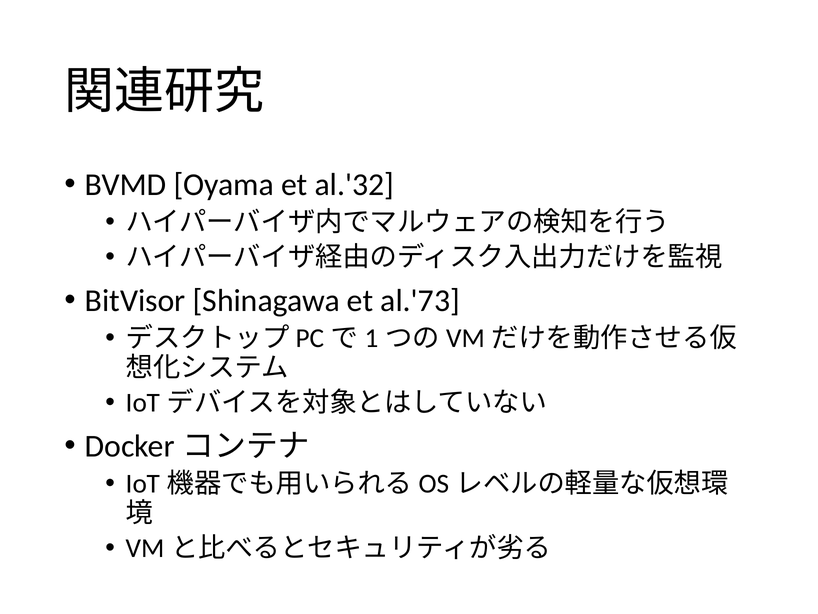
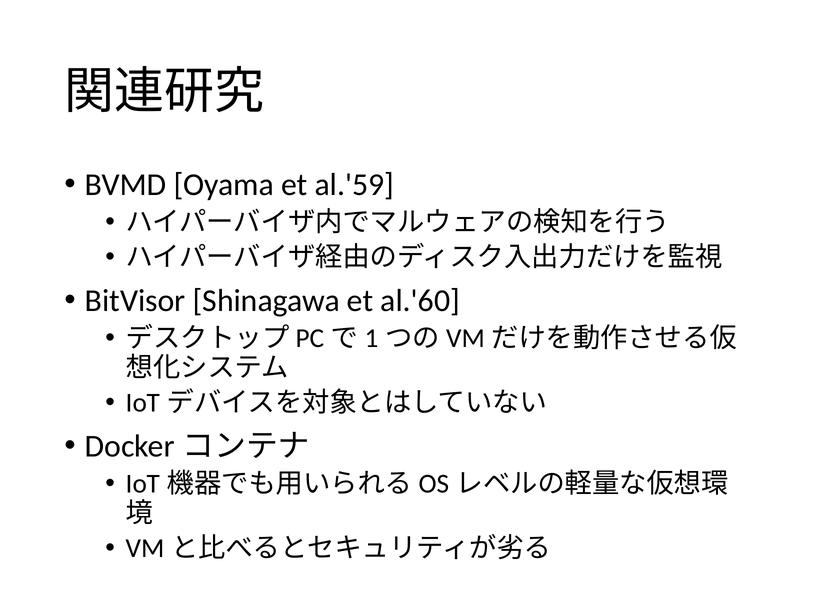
al.'32: al.'32 -> al.'59
al.'73: al.'73 -> al.'60
